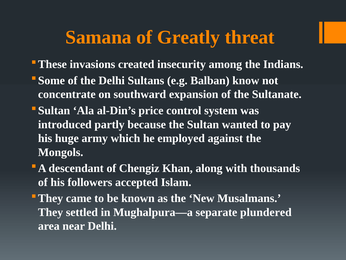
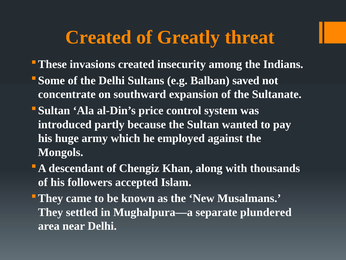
Samana at (99, 37): Samana -> Created
know: know -> saved
